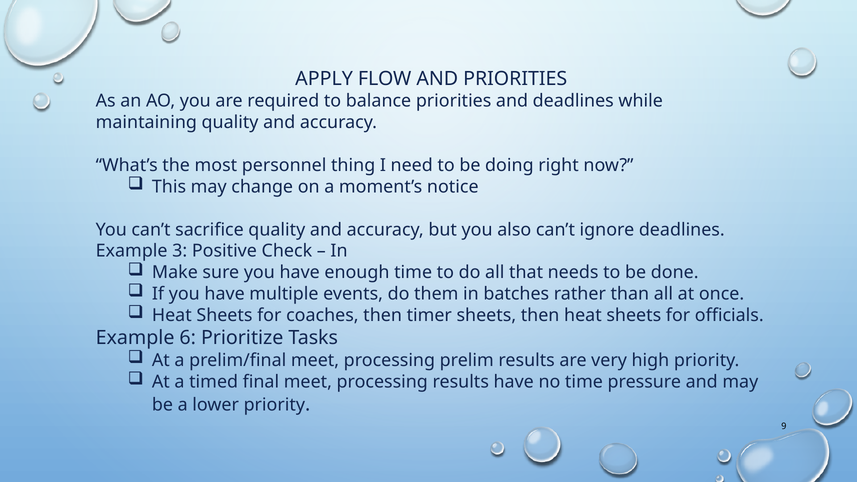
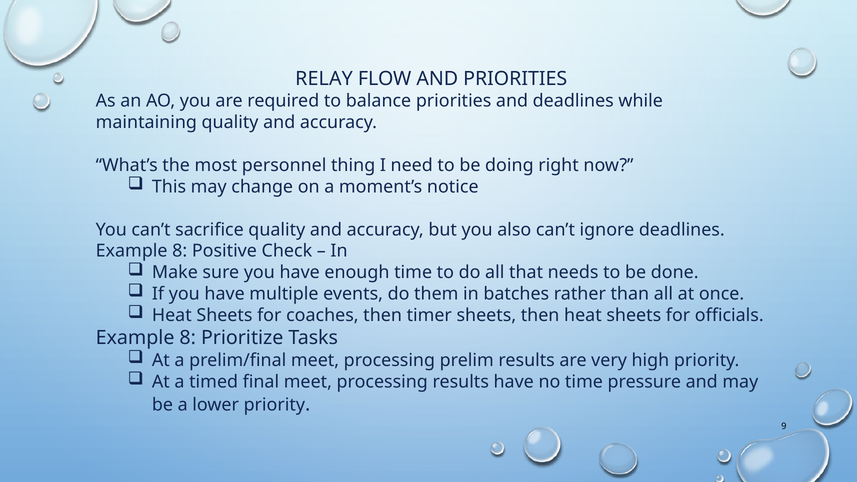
APPLY: APPLY -> RELAY
3 at (180, 251): 3 -> 8
6 at (188, 338): 6 -> 8
